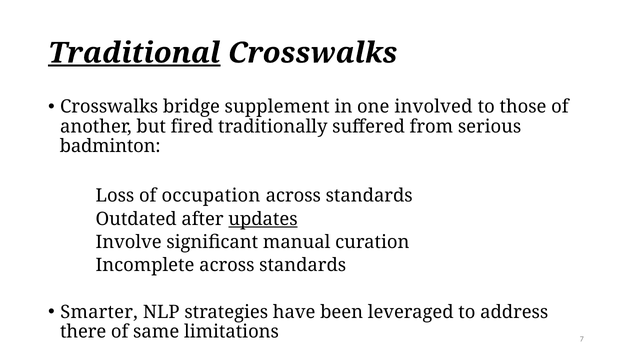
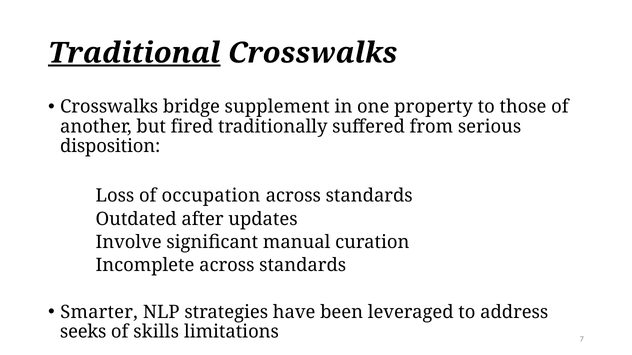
involved: involved -> property
badminton: badminton -> disposition
updates underline: present -> none
there: there -> seeks
same: same -> skills
